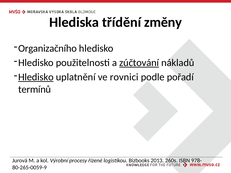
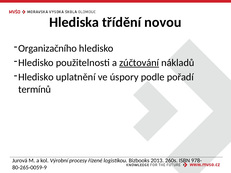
změny: změny -> novou
Hledisko at (36, 77) underline: present -> none
rovnici: rovnici -> úspory
